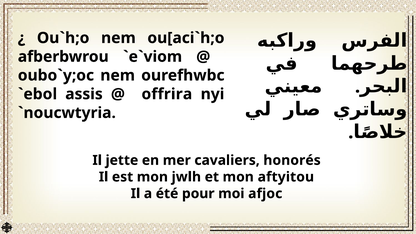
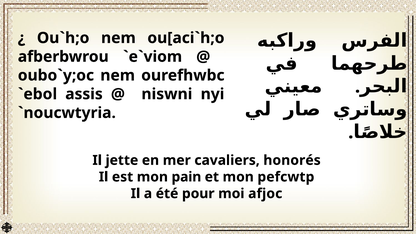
offrira: offrira -> niswni
jwlh: jwlh -> pain
aftyitou: aftyitou -> pefcwtp
